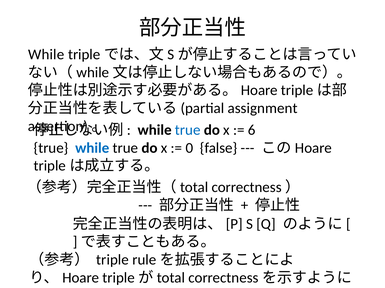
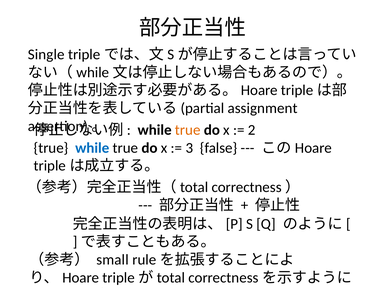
While at (46, 55): While -> Single
true at (188, 130) colour: blue -> orange
6: 6 -> 2
0: 0 -> 3
triple: triple -> small
